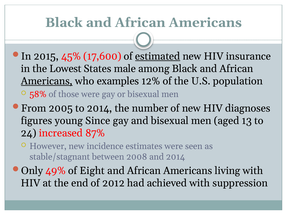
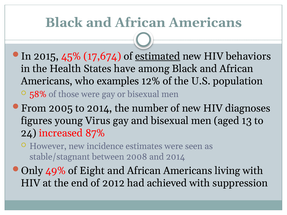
17,600: 17,600 -> 17,674
insurance: insurance -> behaviors
Lowest: Lowest -> Health
male: male -> have
Americans at (47, 81) underline: present -> none
Since: Since -> Virus
